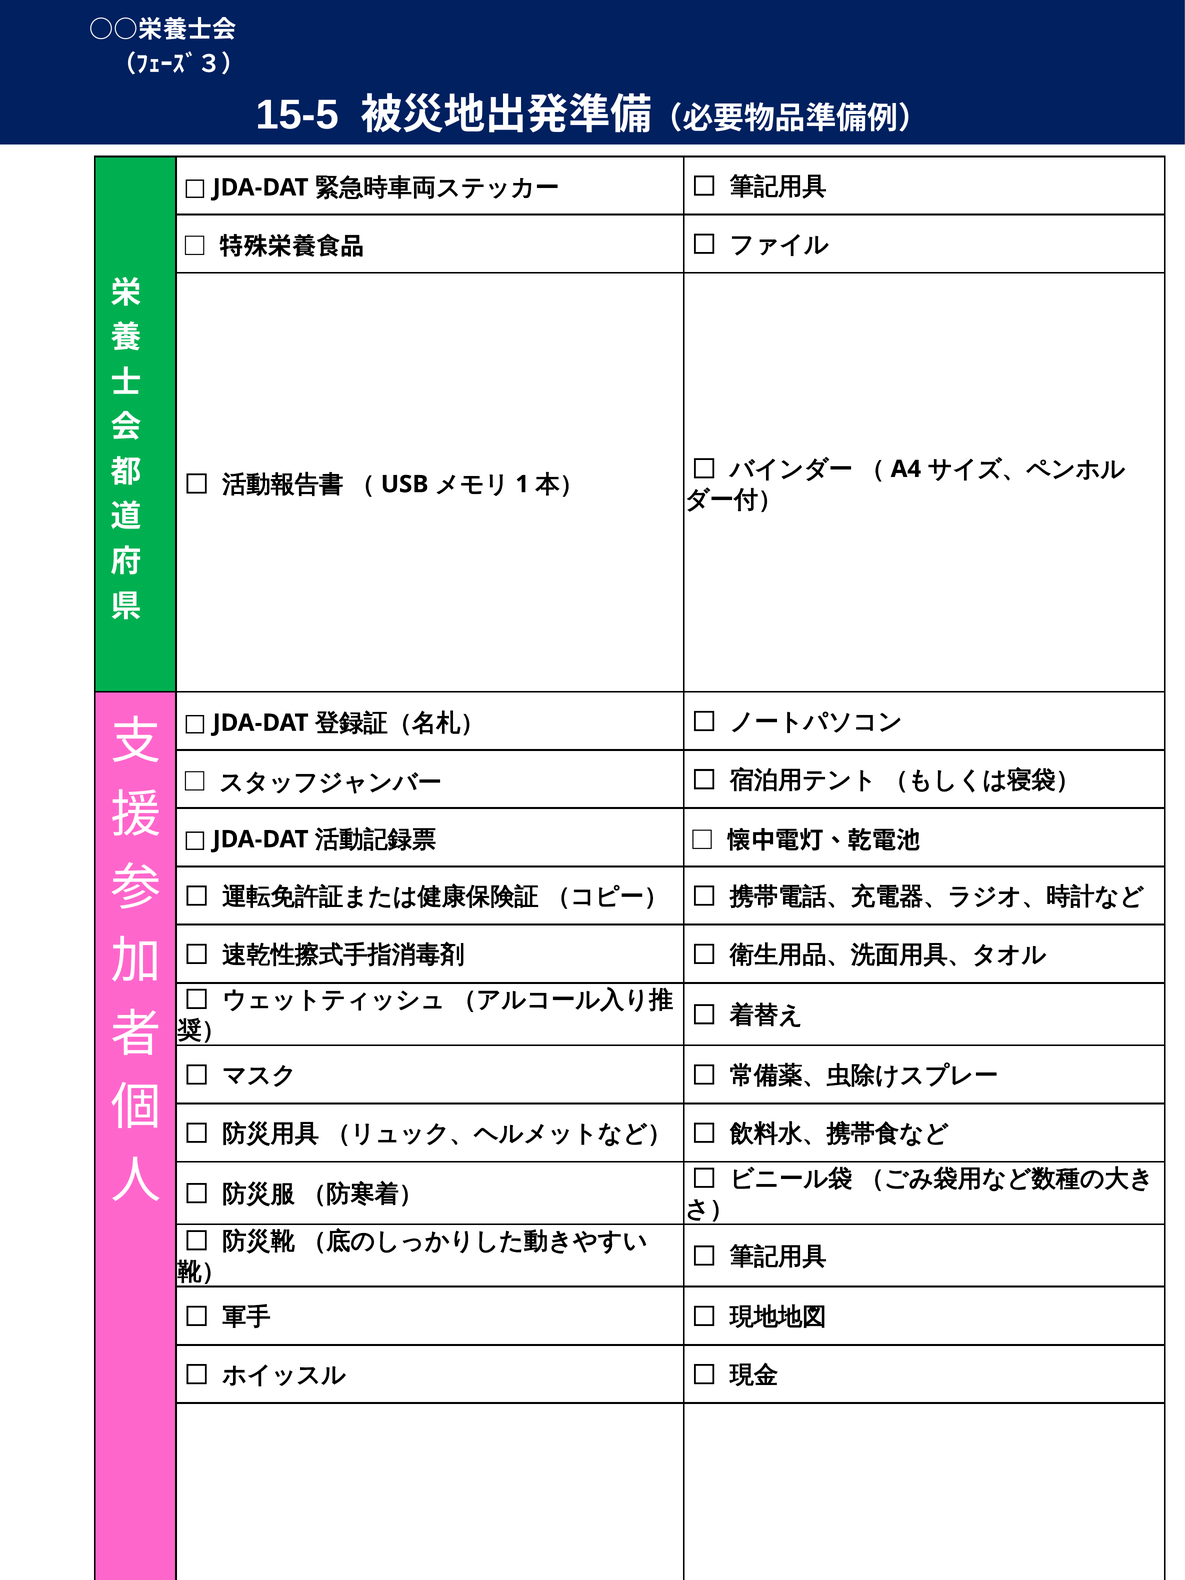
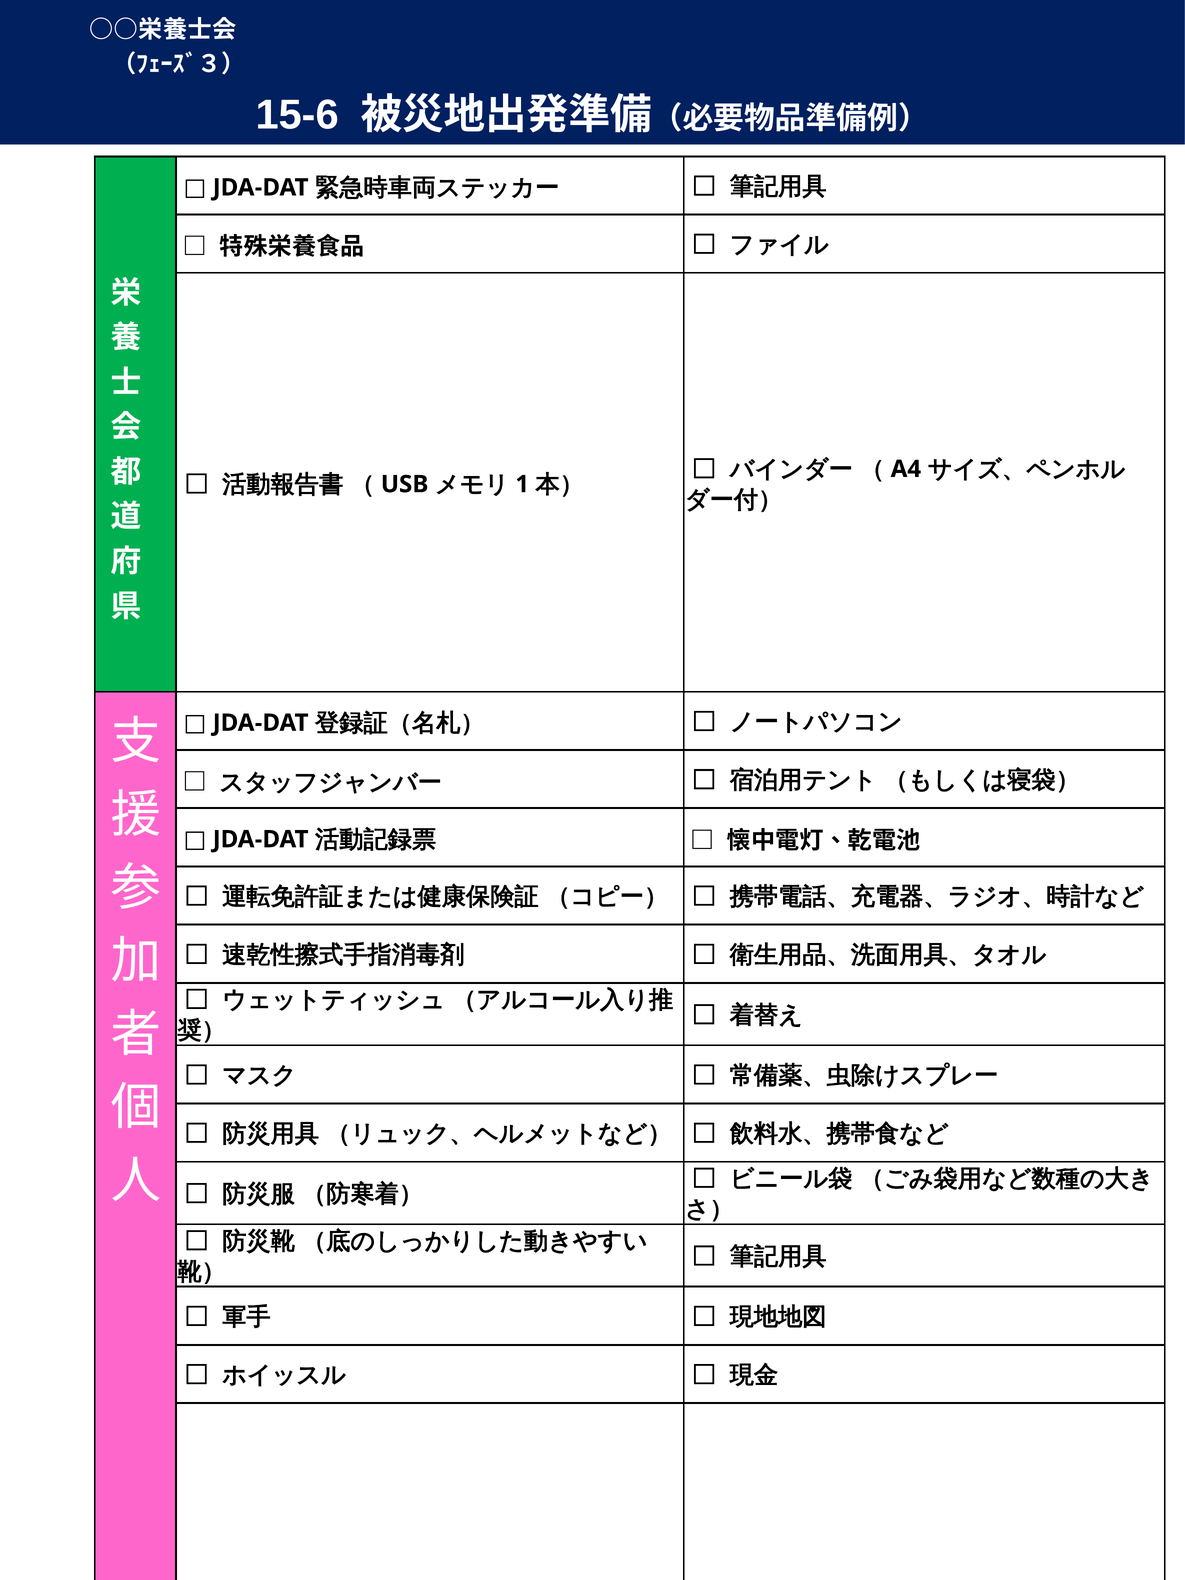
15-5: 15-5 -> 15-6
